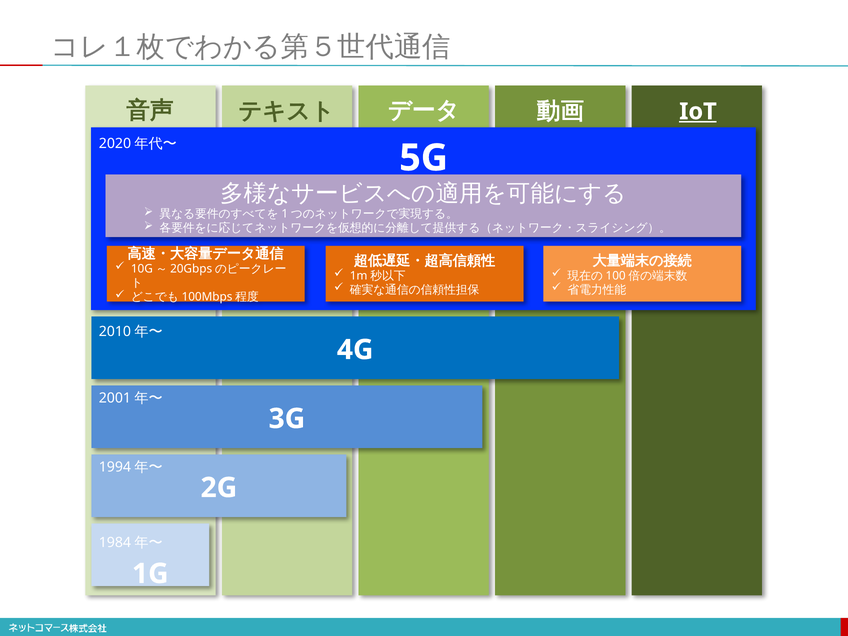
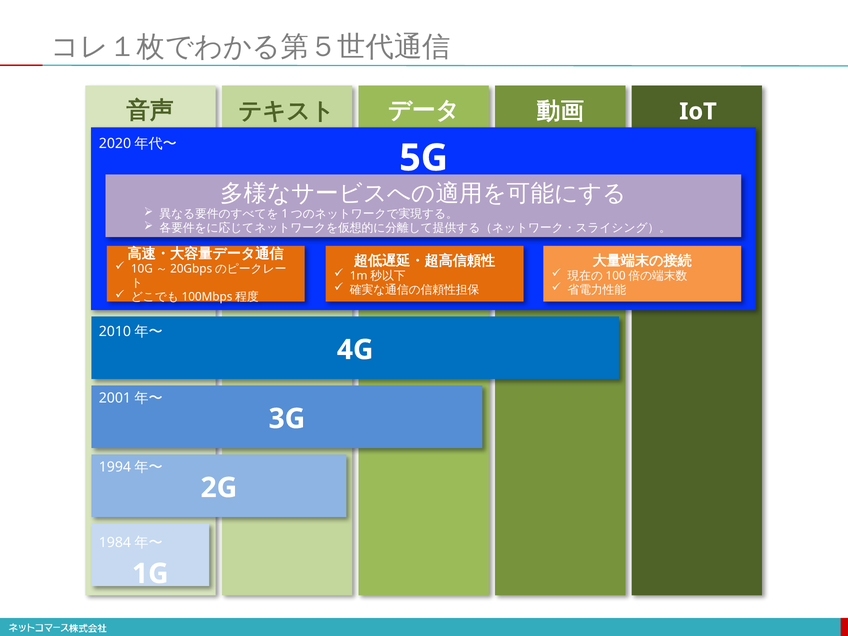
IoT underline: present -> none
